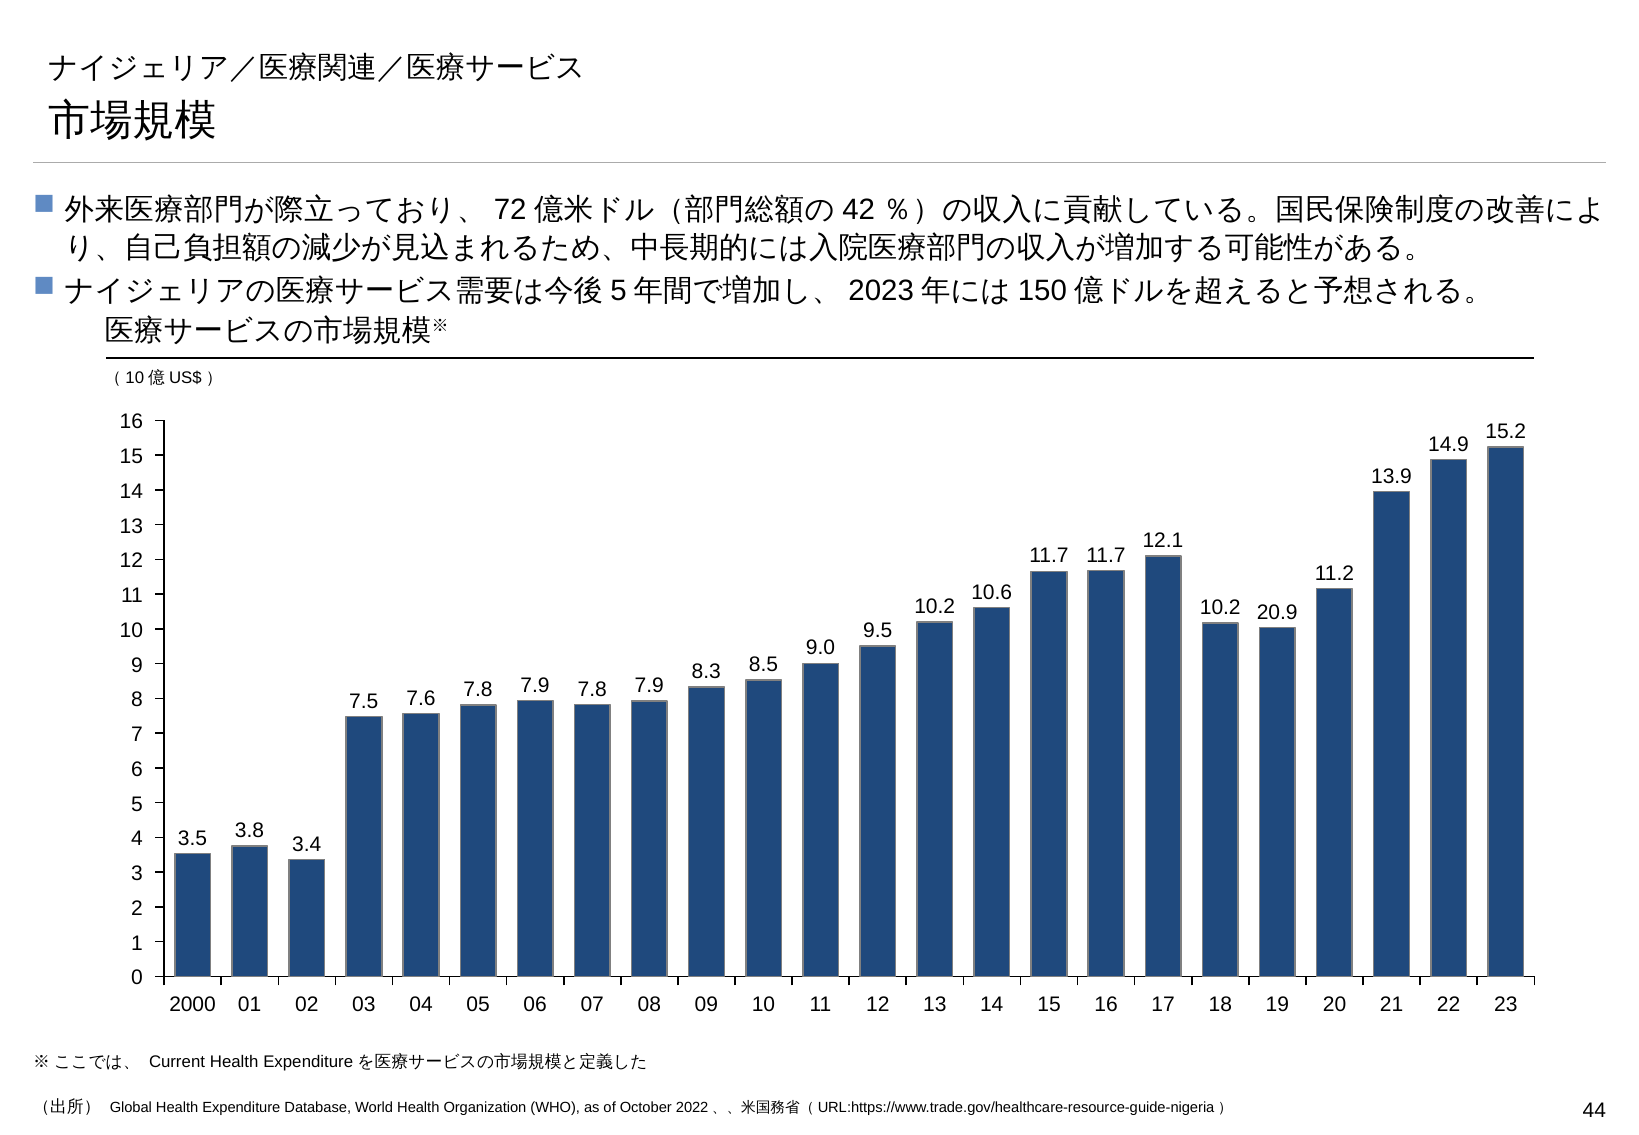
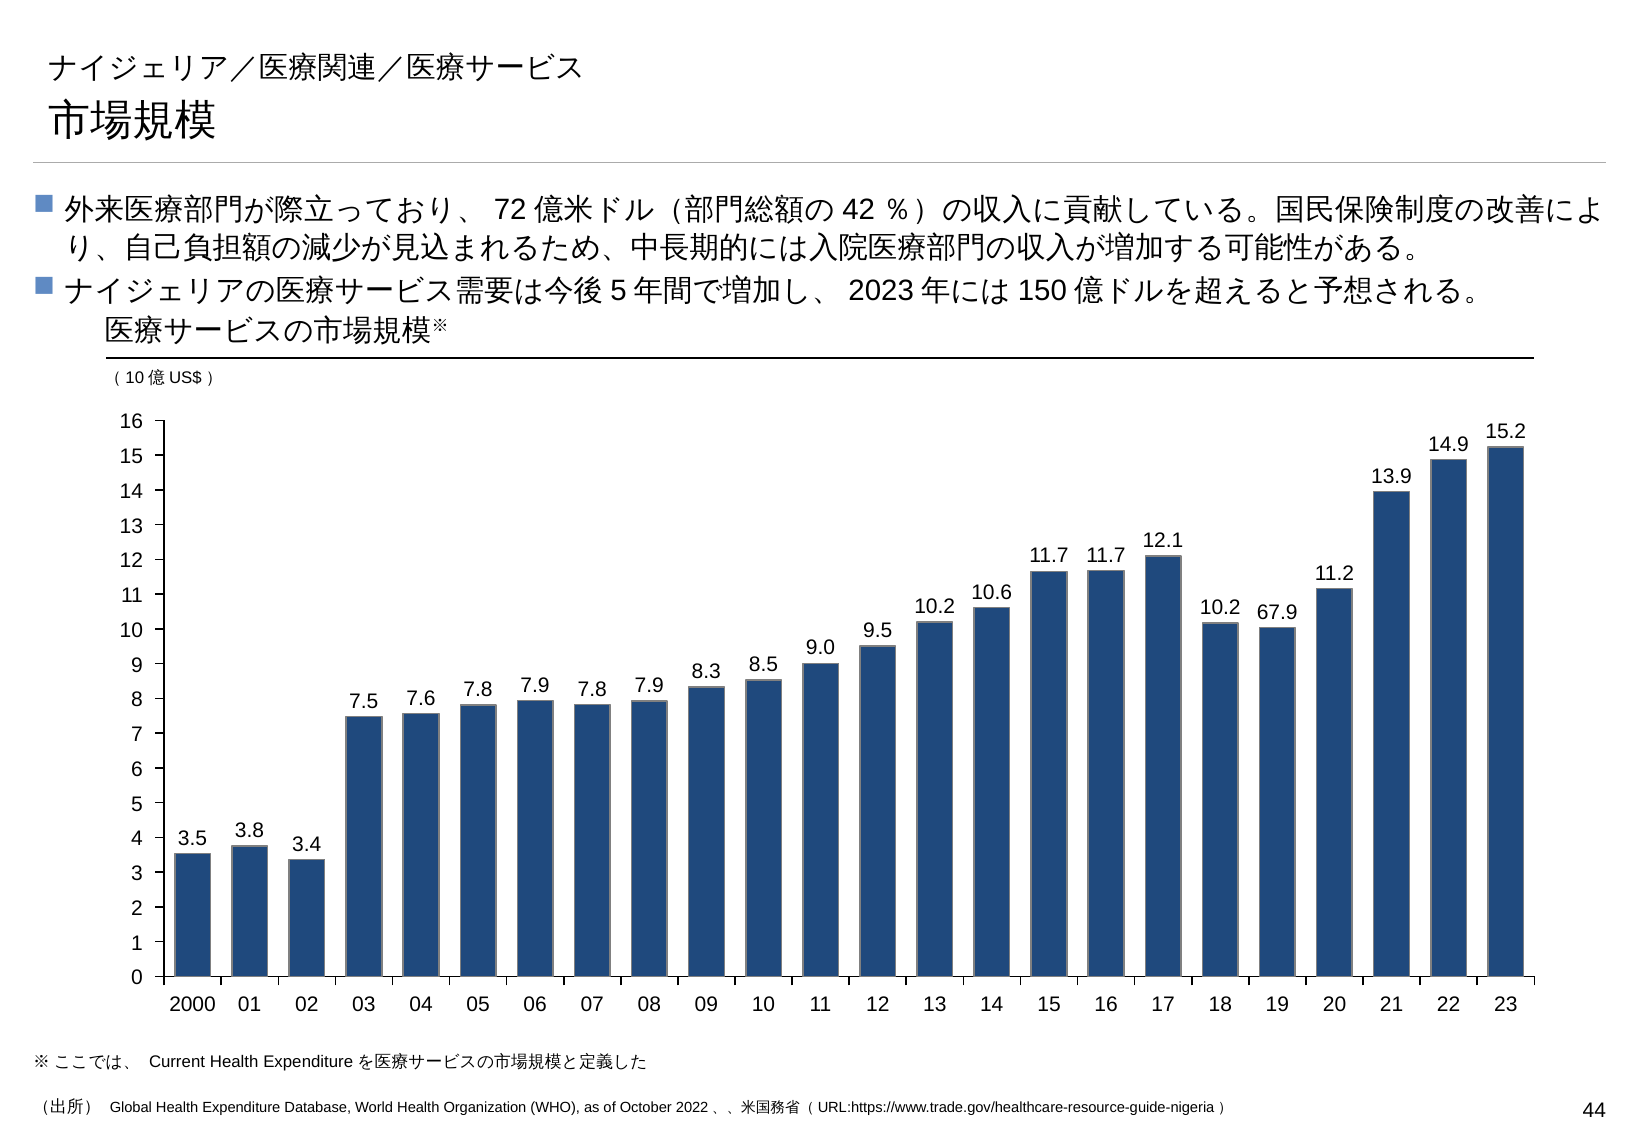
20.9: 20.9 -> 67.9
